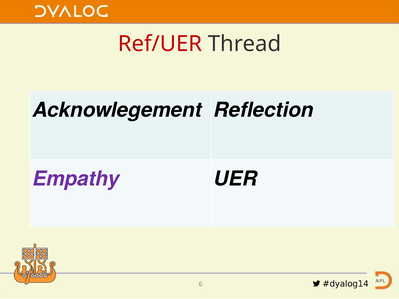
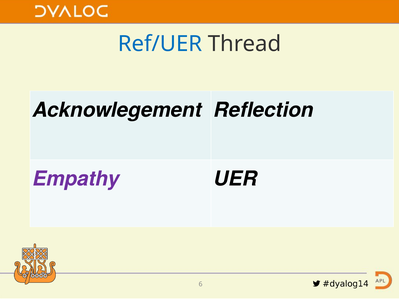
Ref/UER colour: red -> blue
